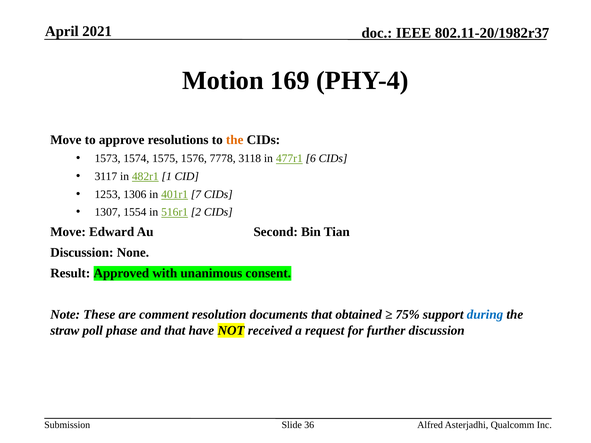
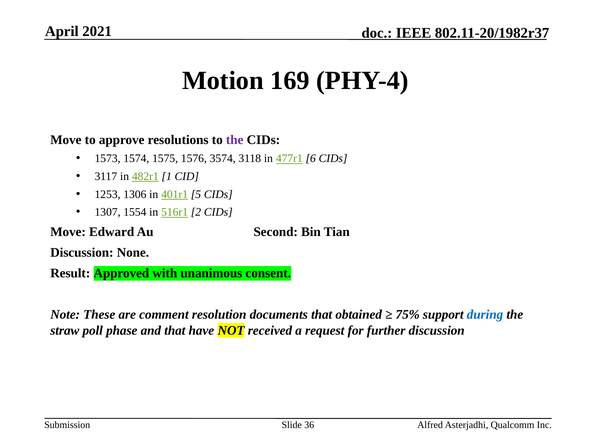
the at (235, 140) colour: orange -> purple
7778: 7778 -> 3574
7: 7 -> 5
